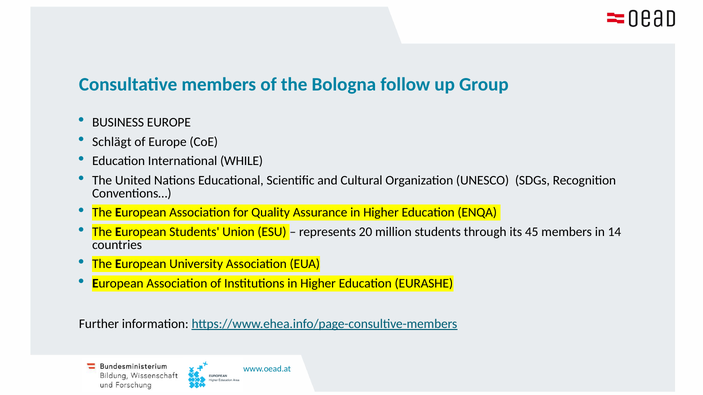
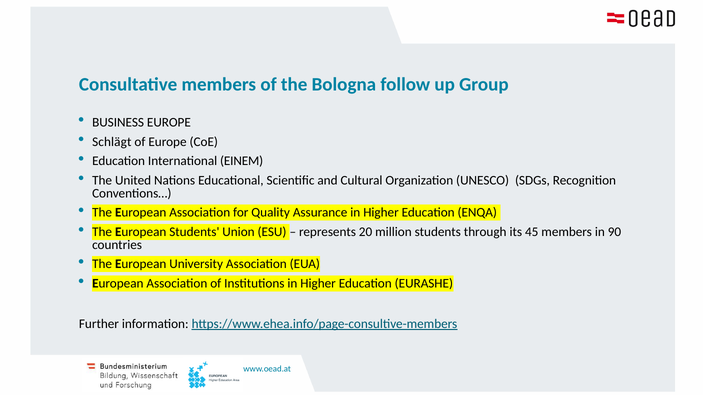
WHILE: WHILE -> EINEM
14: 14 -> 90
